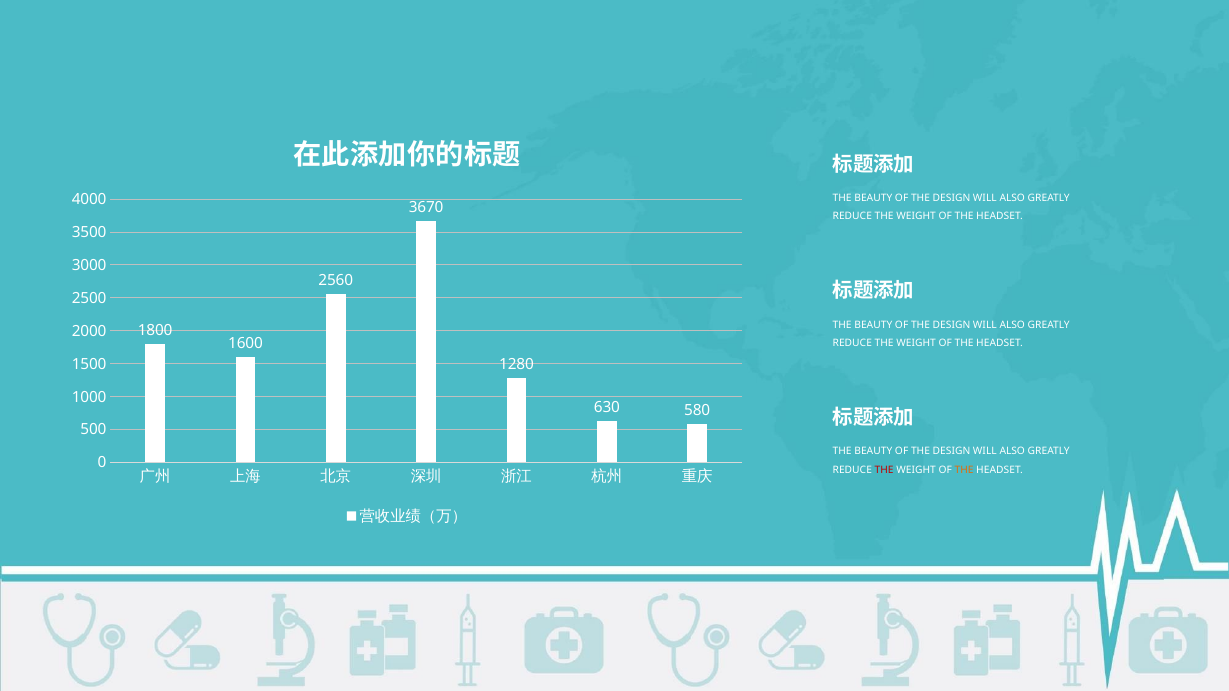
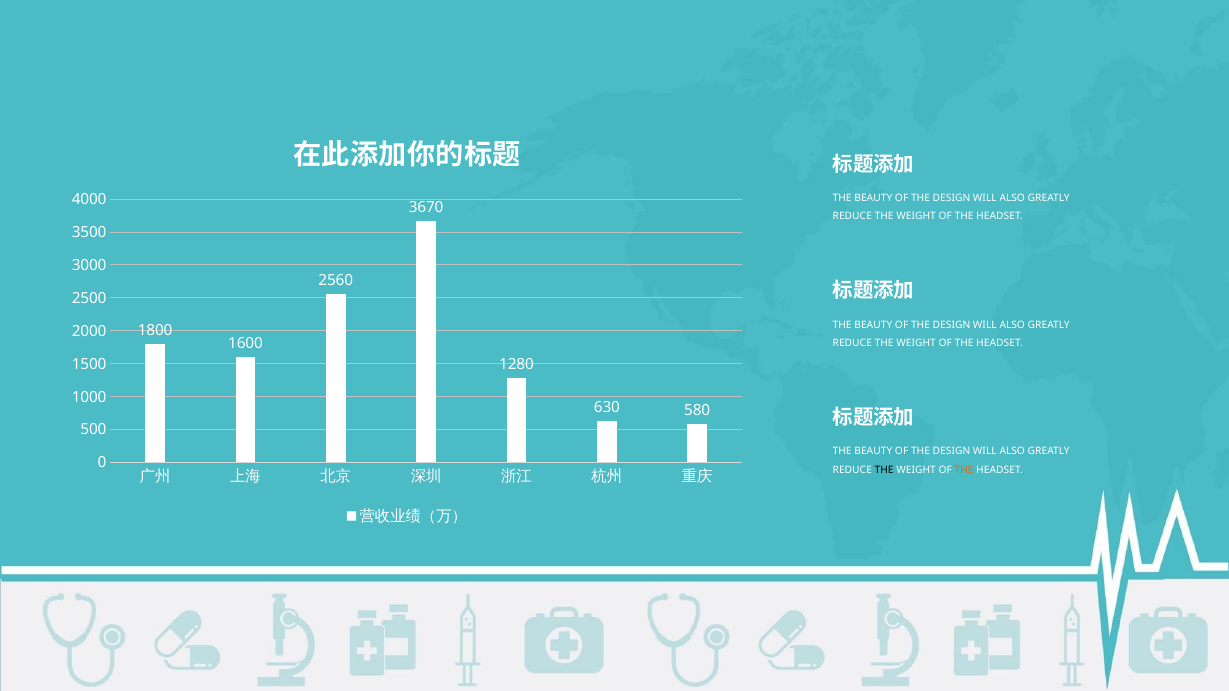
THE at (884, 470) colour: red -> black
